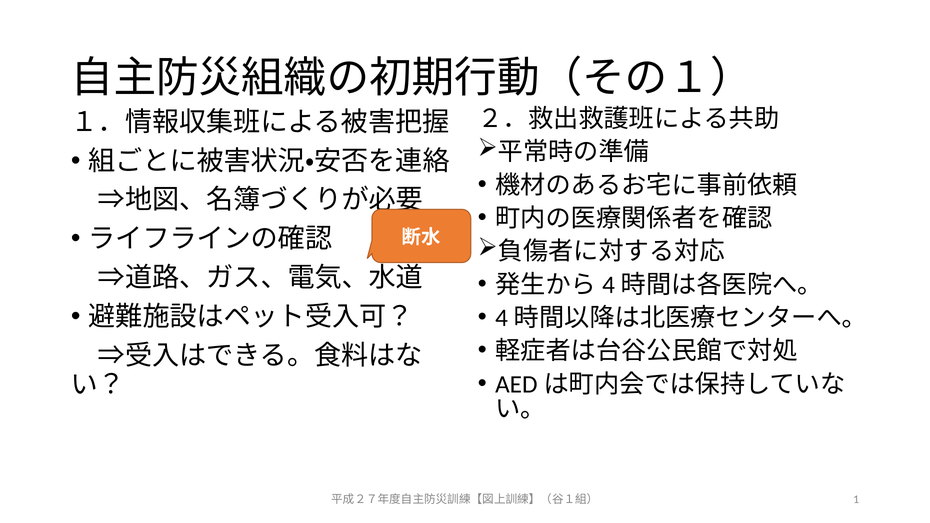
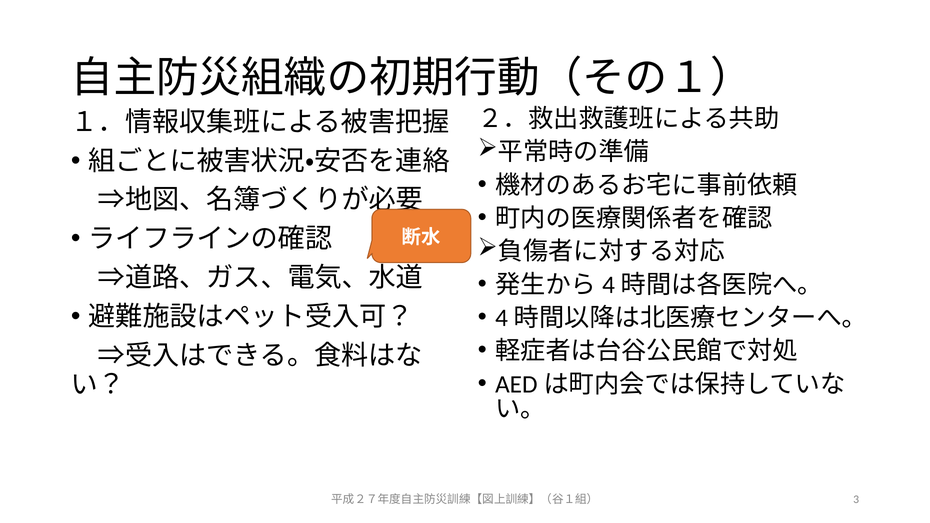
1: 1 -> 3
